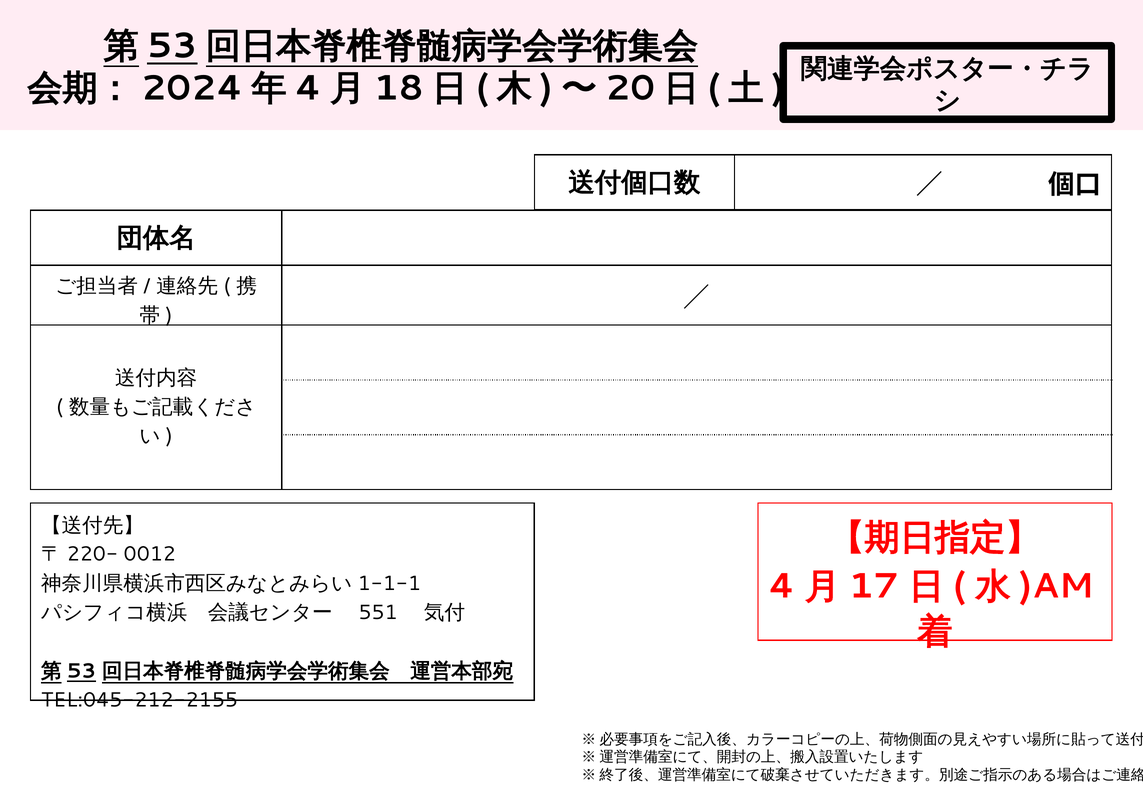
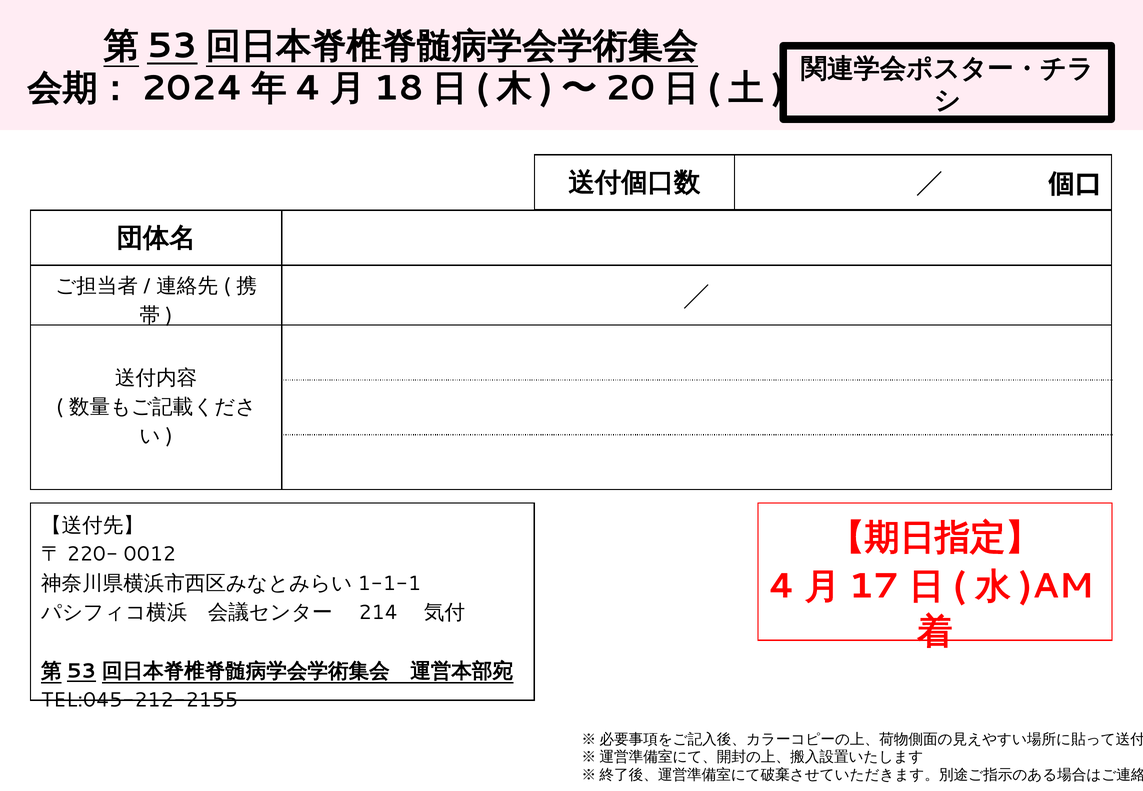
551: 551 -> 214
